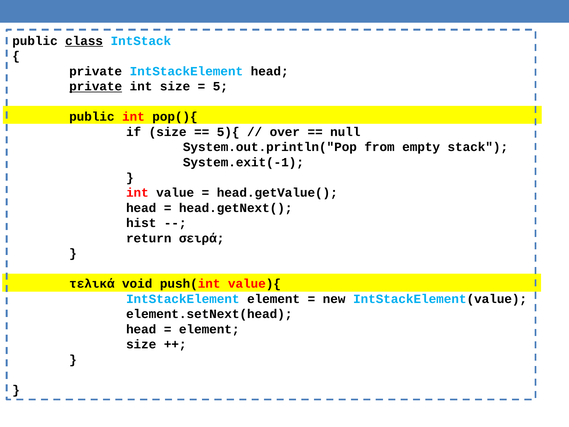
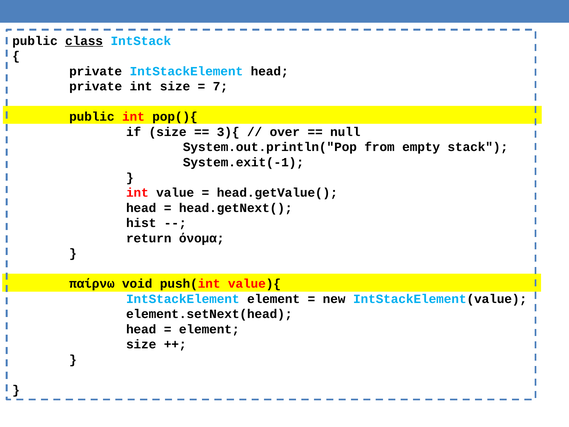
private at (96, 86) underline: present -> none
5: 5 -> 7
5){: 5){ -> 3){
σειρά: σειρά -> όνομα
τελικά: τελικά -> παίρνω
